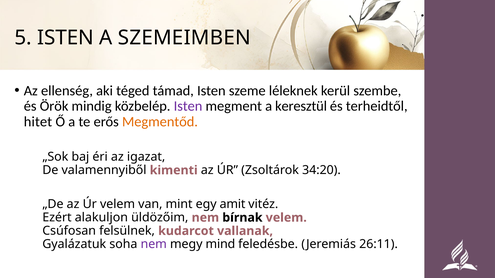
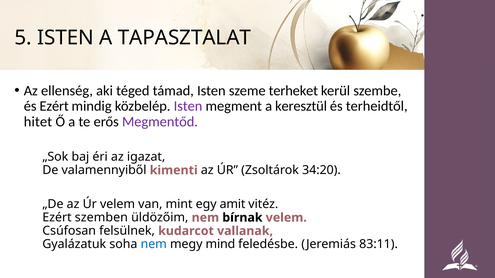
SZEMEIMBEN: SZEMEIMBEN -> TAPASZTALAT
léleknek: léleknek -> terheket
és Örök: Örök -> Ezért
Megmentőd colour: orange -> purple
alakuljon: alakuljon -> szemben
nem at (154, 245) colour: purple -> blue
26:11: 26:11 -> 83:11
